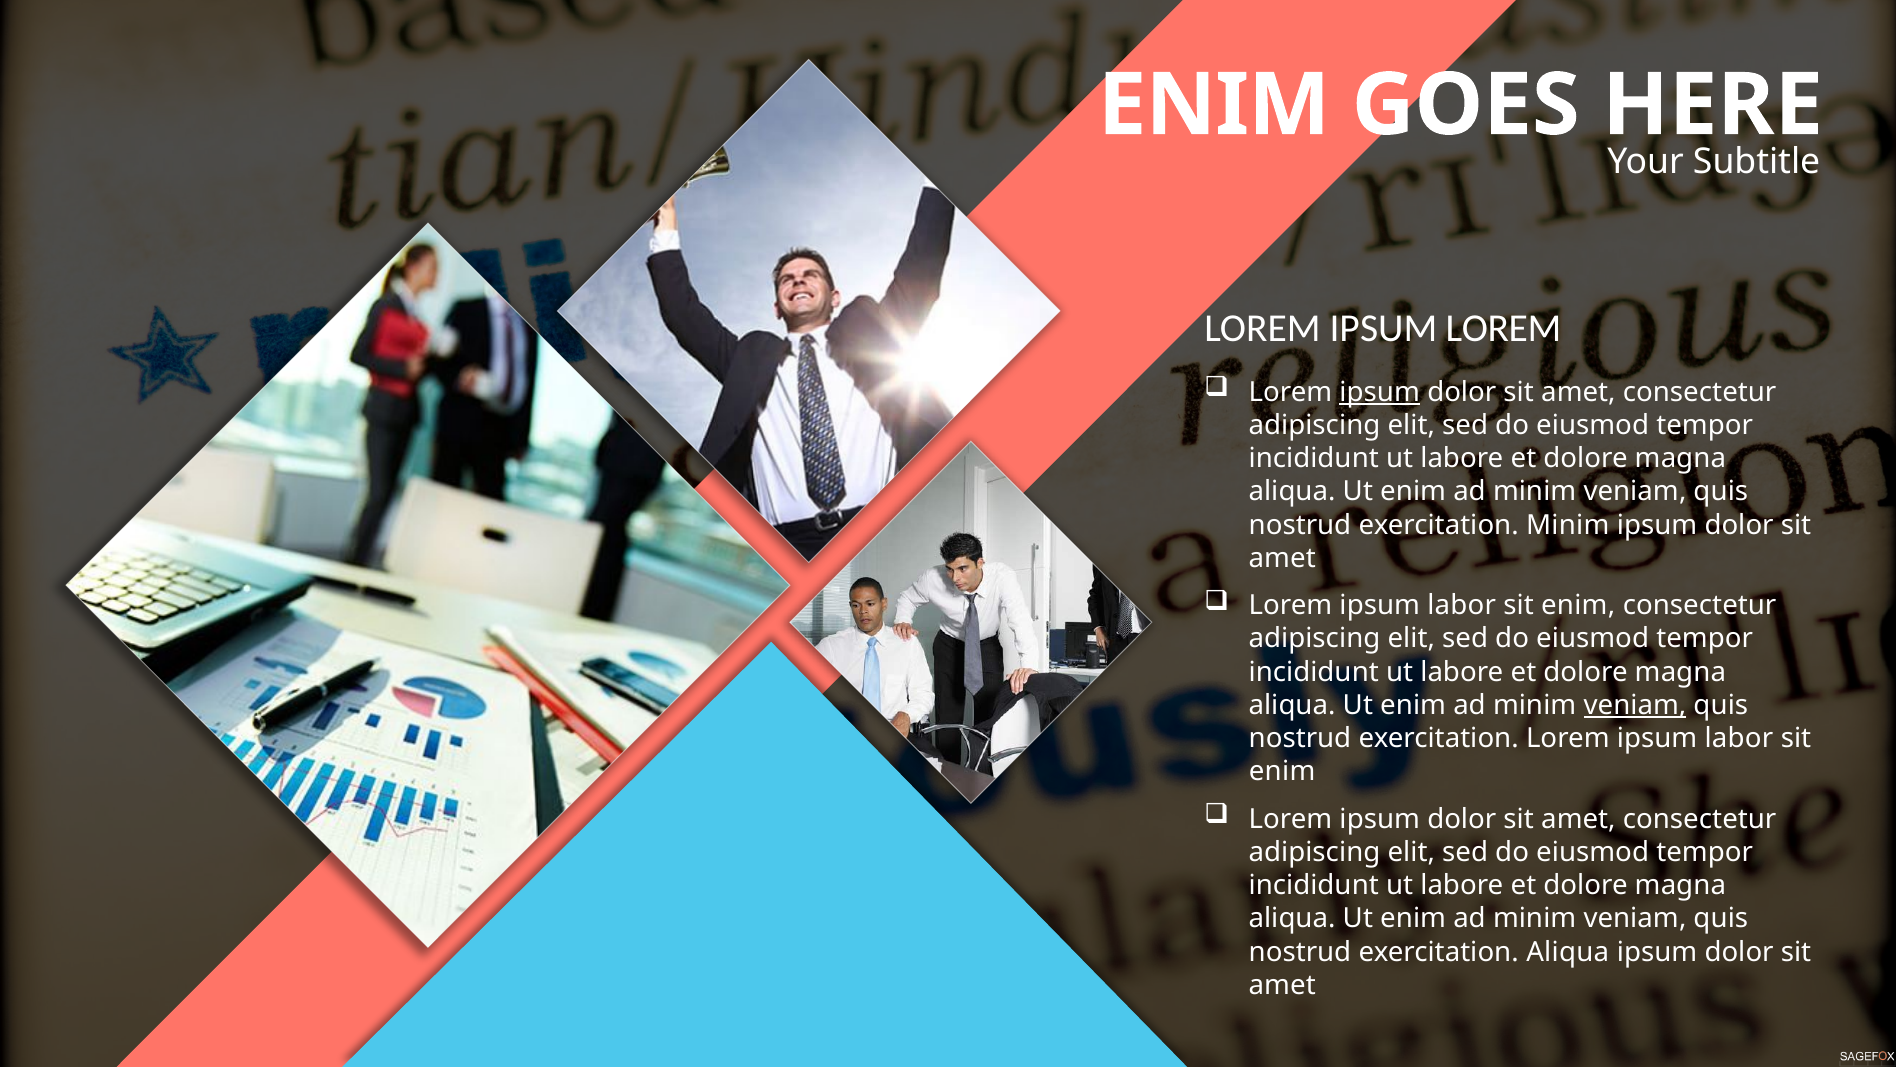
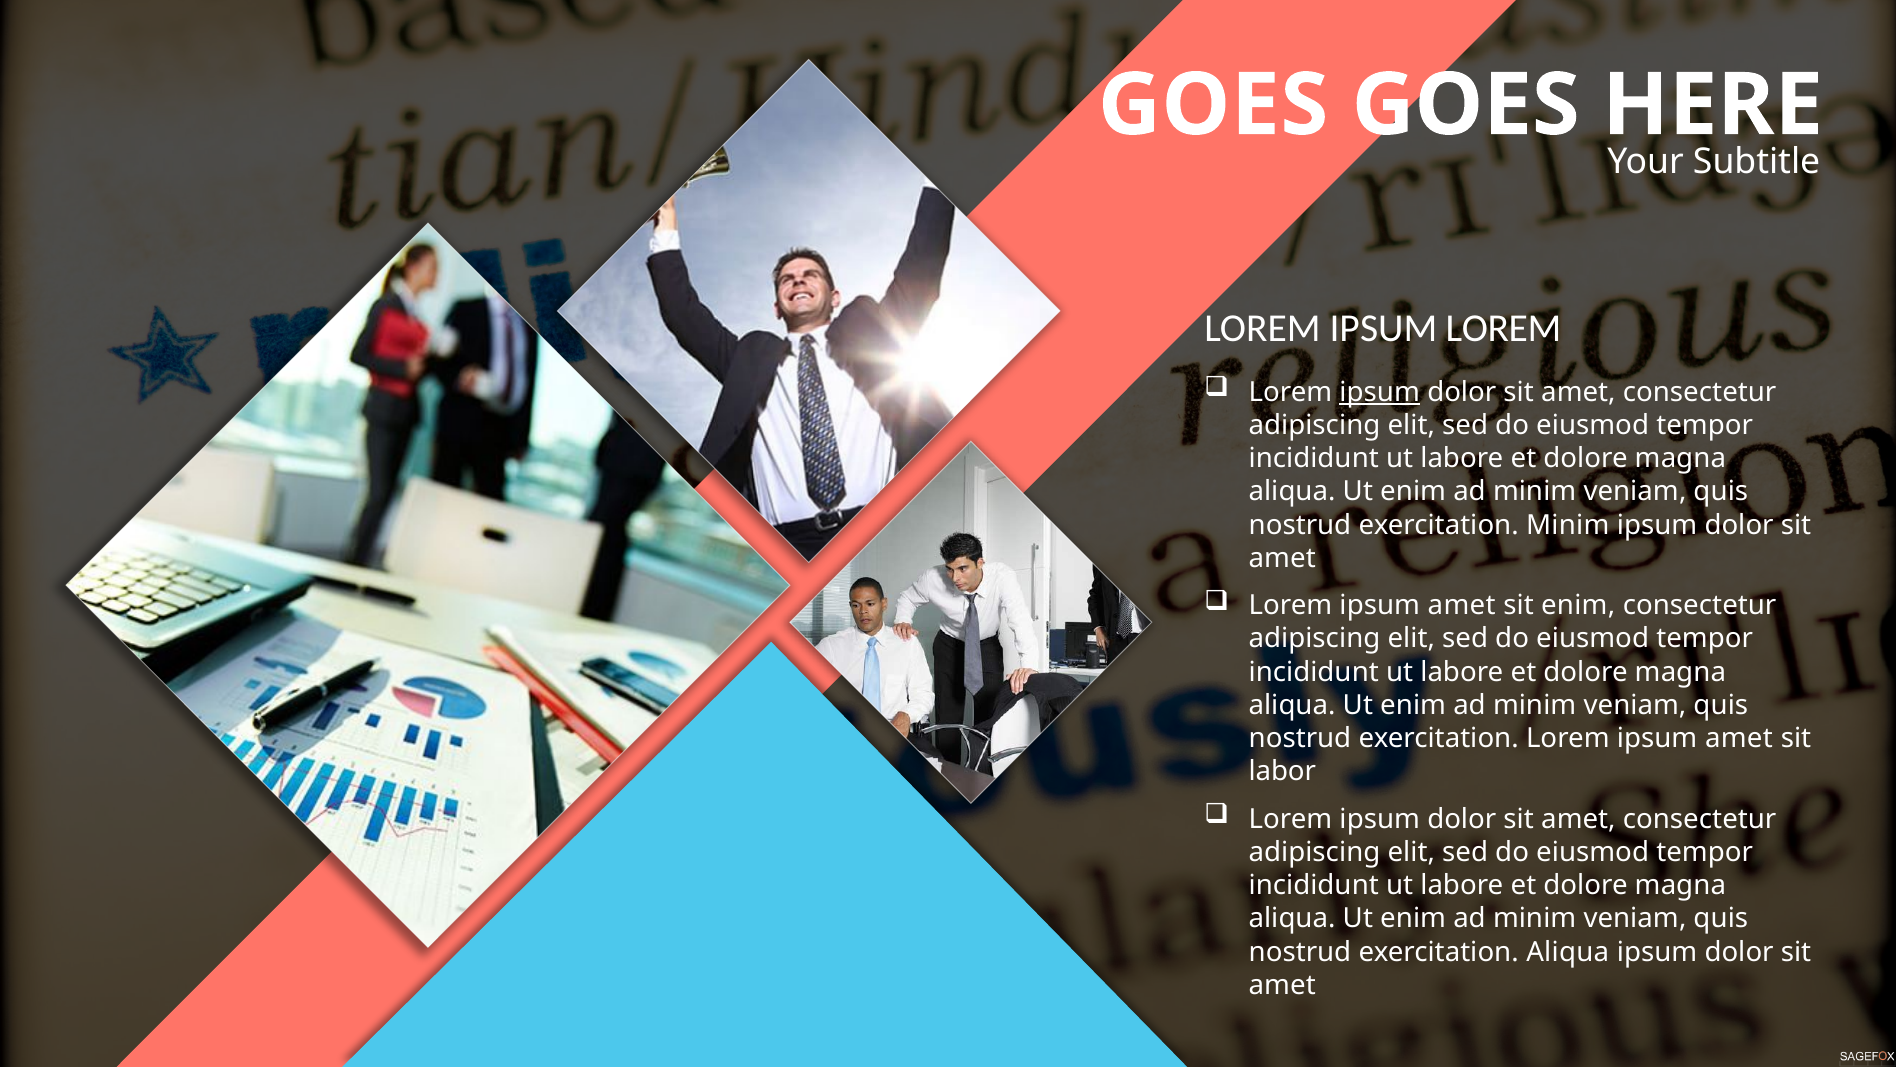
ENIM at (1214, 105): ENIM -> GOES
labor at (1462, 605): labor -> amet
veniam at (1635, 705) underline: present -> none
exercitation Lorem ipsum labor: labor -> amet
enim at (1282, 771): enim -> labor
